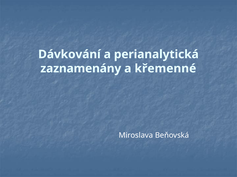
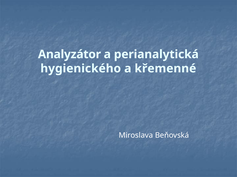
Dávkování: Dávkování -> Analyzátor
zaznamenány: zaznamenány -> hygienického
